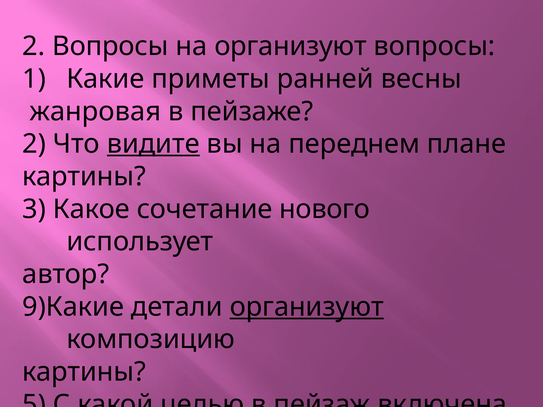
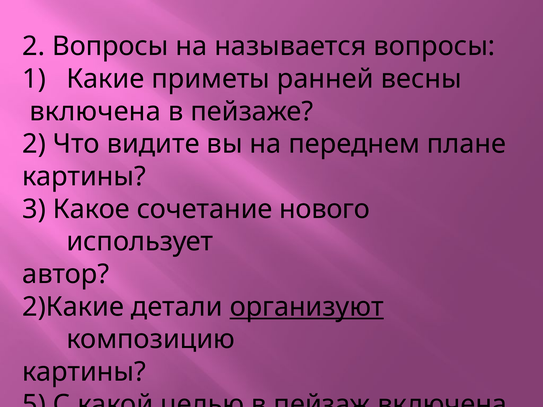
на организуют: организуют -> называется
жанровая at (95, 111): жанровая -> включена
видите underline: present -> none
9)Какие: 9)Какие -> 2)Какие
